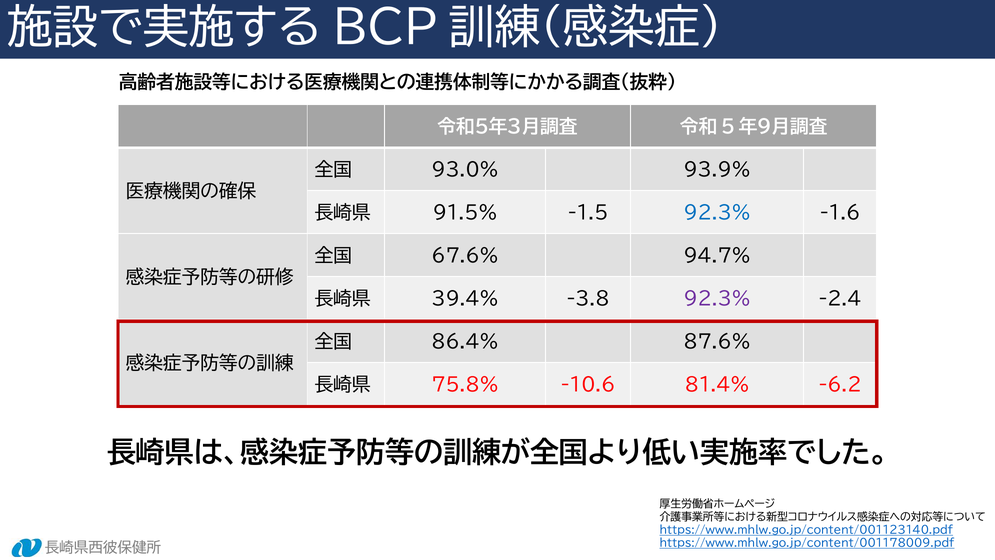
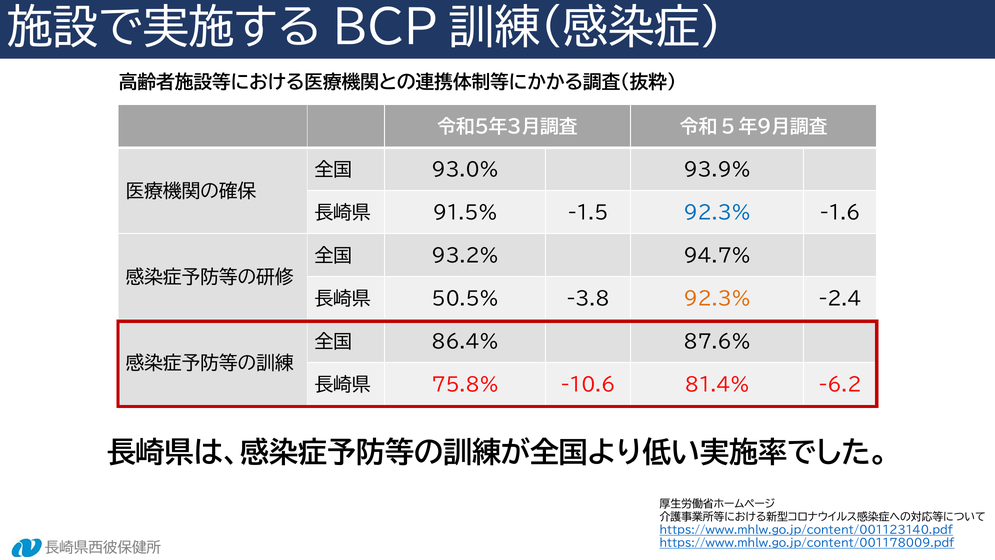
67.6%: 67.6% -> 93.2%
39.4%: 39.4% -> 50.5%
92.3% at (717, 299) colour: purple -> orange
